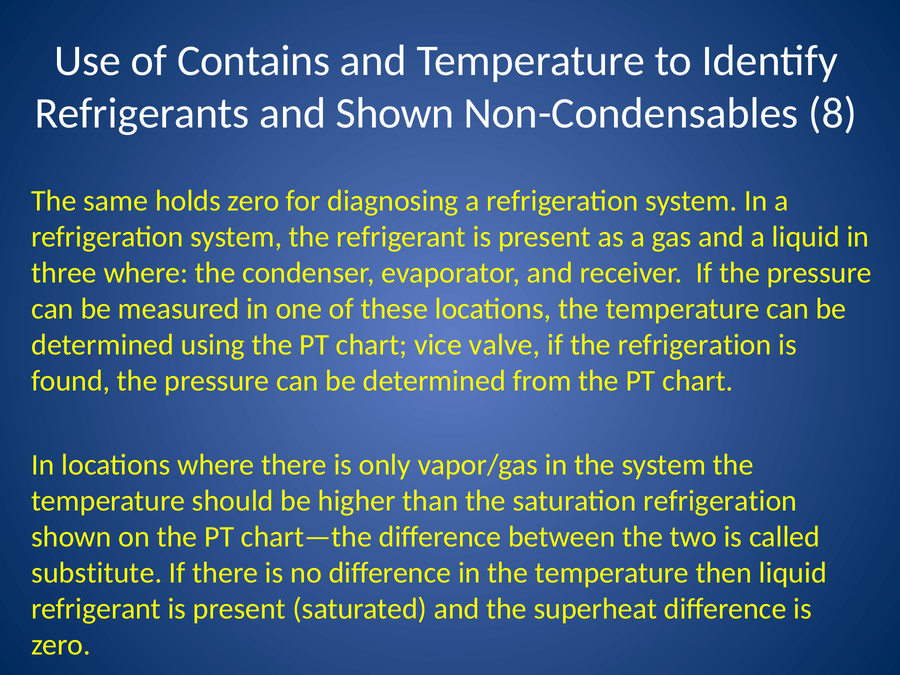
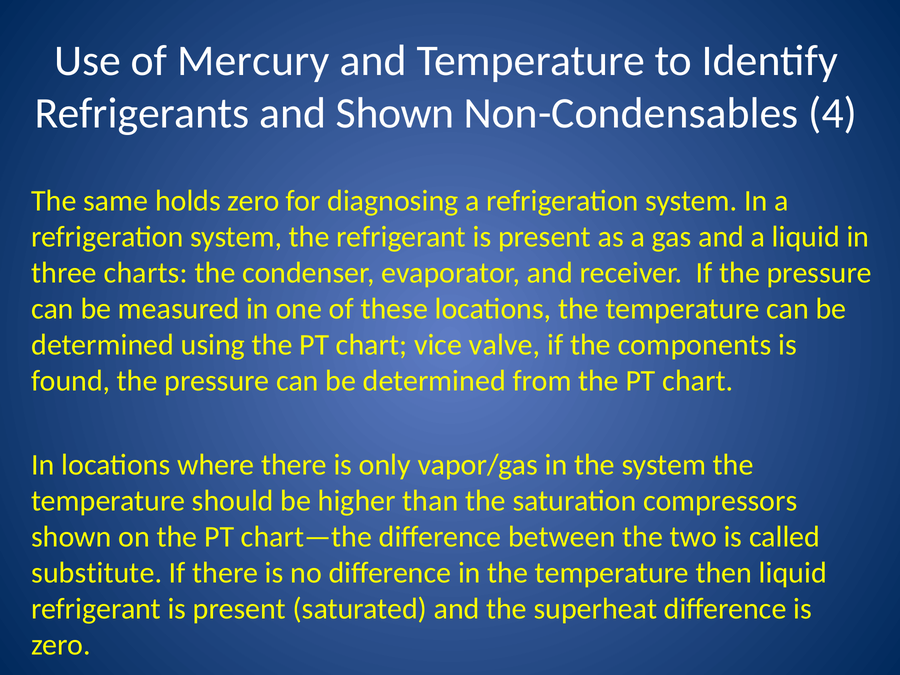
Contains: Contains -> Mercury
8: 8 -> 4
three where: where -> charts
the refrigeration: refrigeration -> components
saturation refrigeration: refrigeration -> compressors
